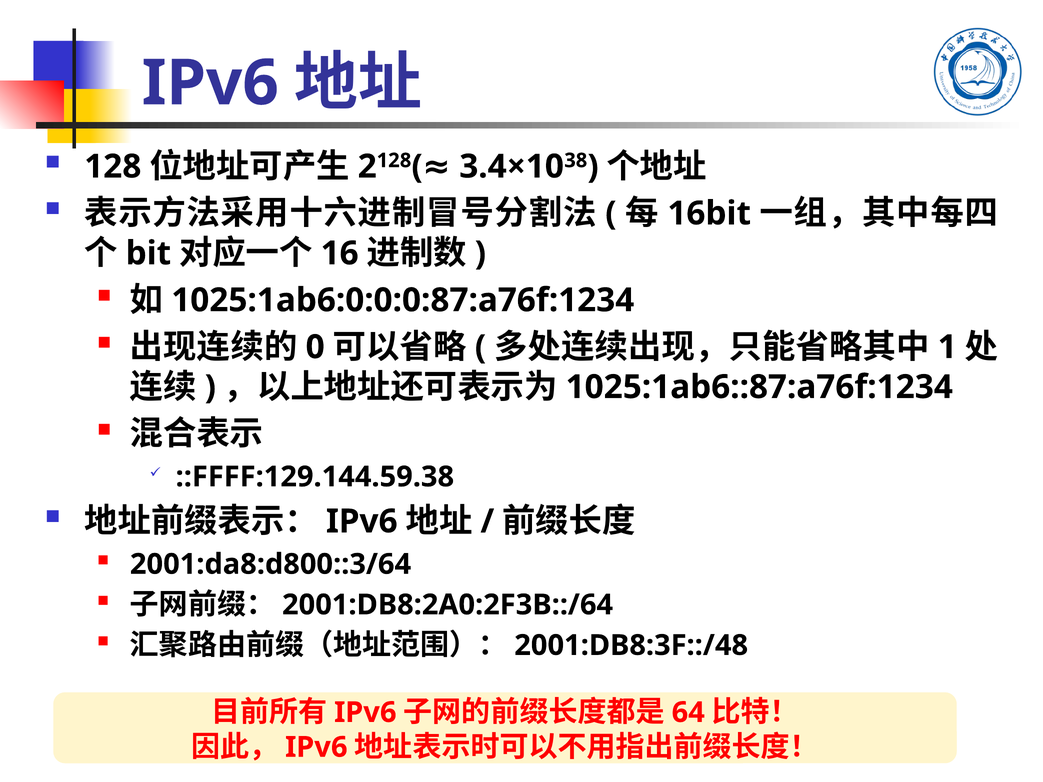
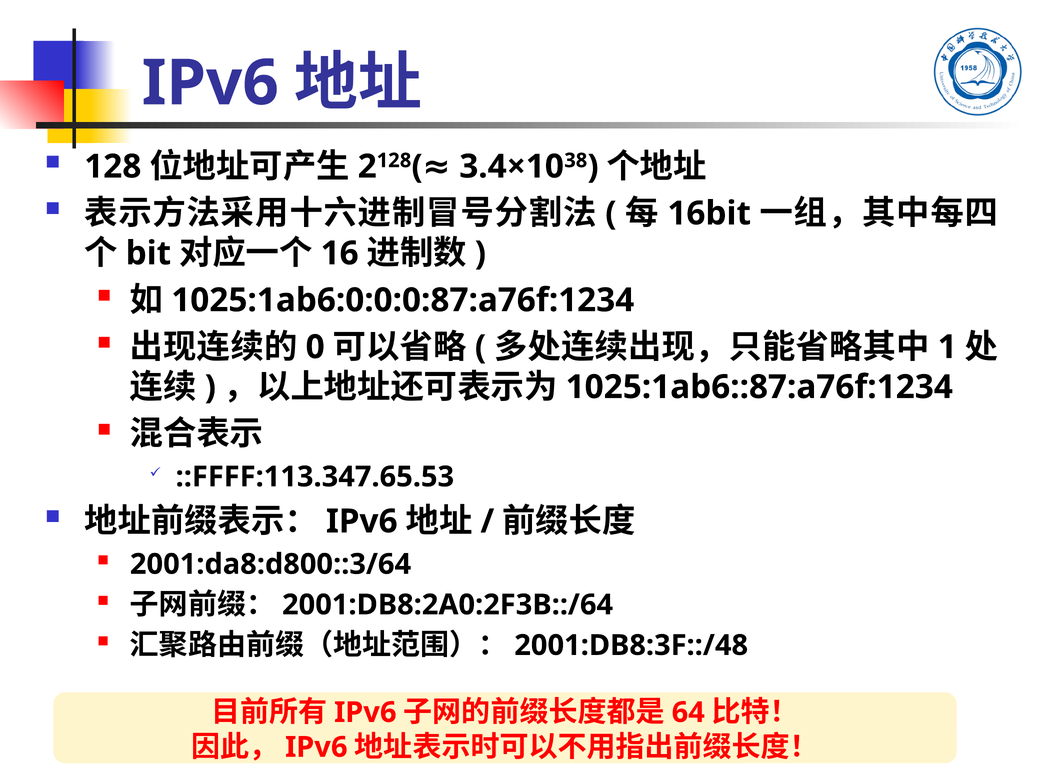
::FFFF:129.144.59.38: ::FFFF:129.144.59.38 -> ::FFFF:113.347.65.53
